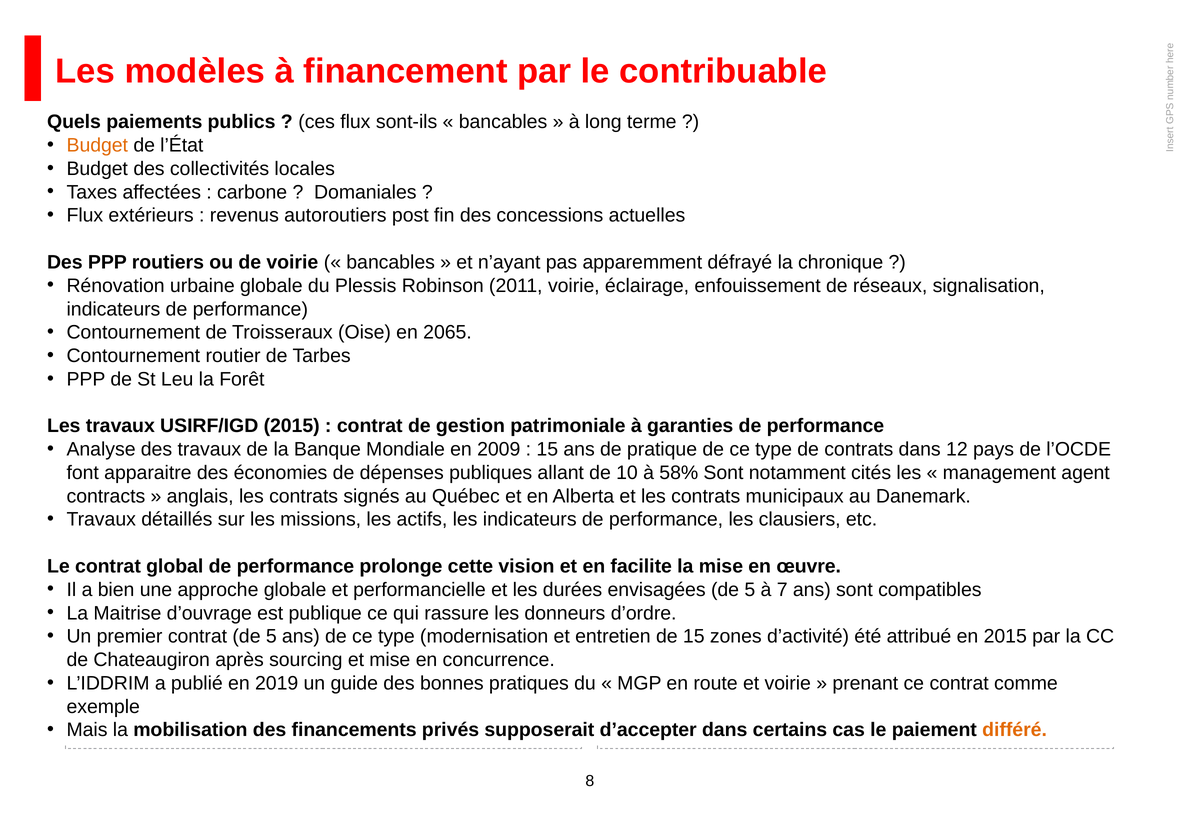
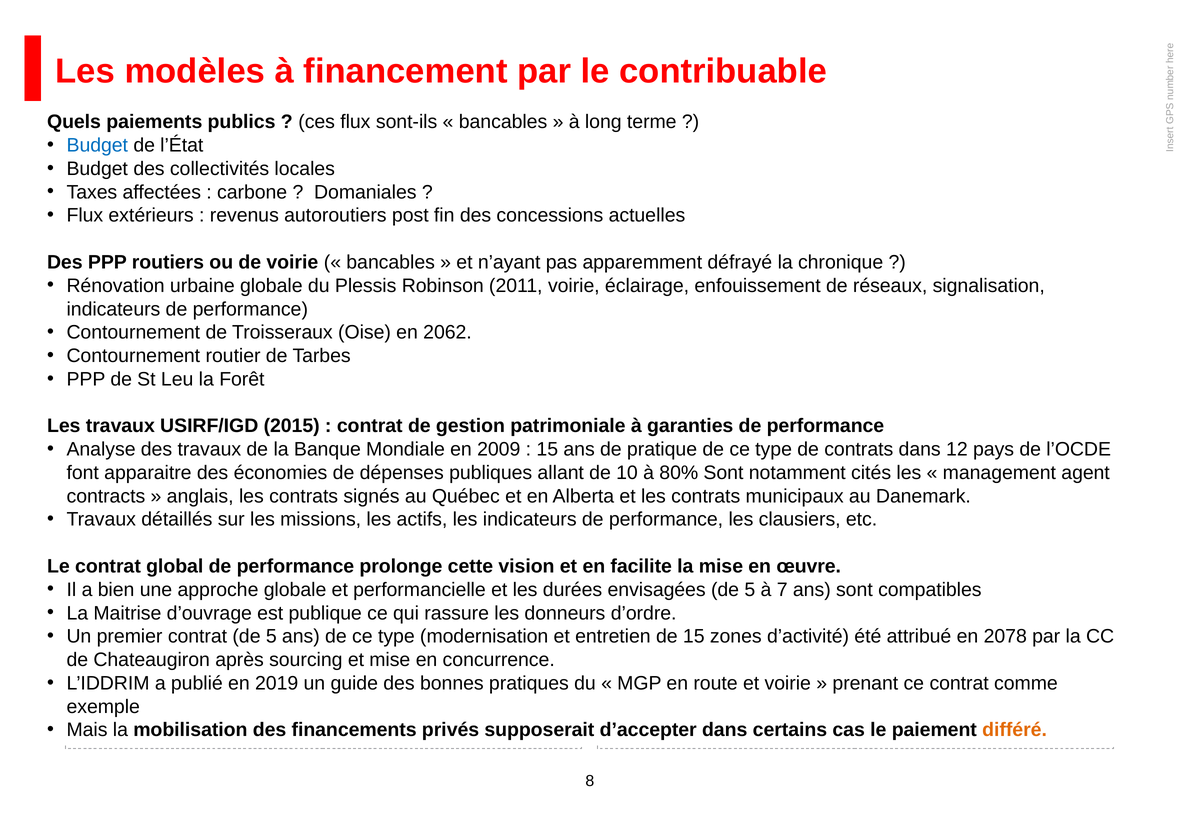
Budget at (97, 145) colour: orange -> blue
2065: 2065 -> 2062
58%: 58% -> 80%
en 2015: 2015 -> 2078
